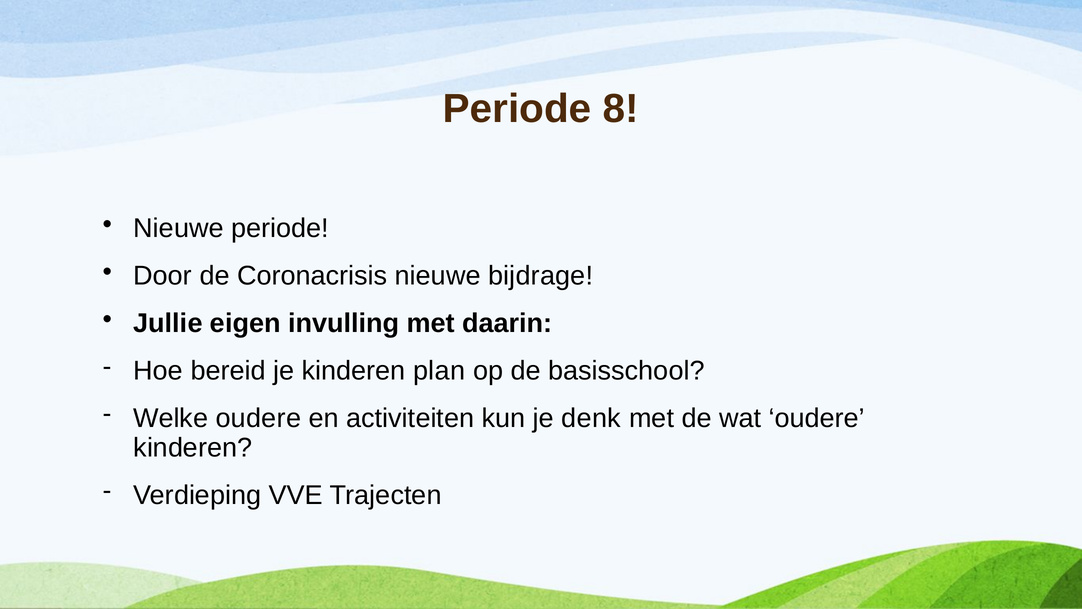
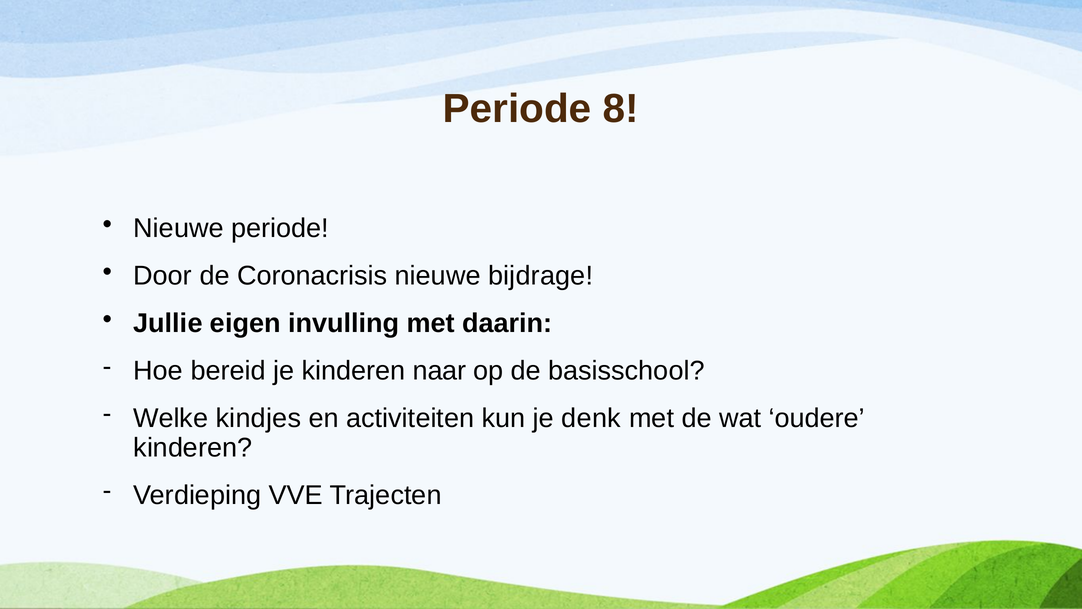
plan: plan -> naar
Welke oudere: oudere -> kindjes
